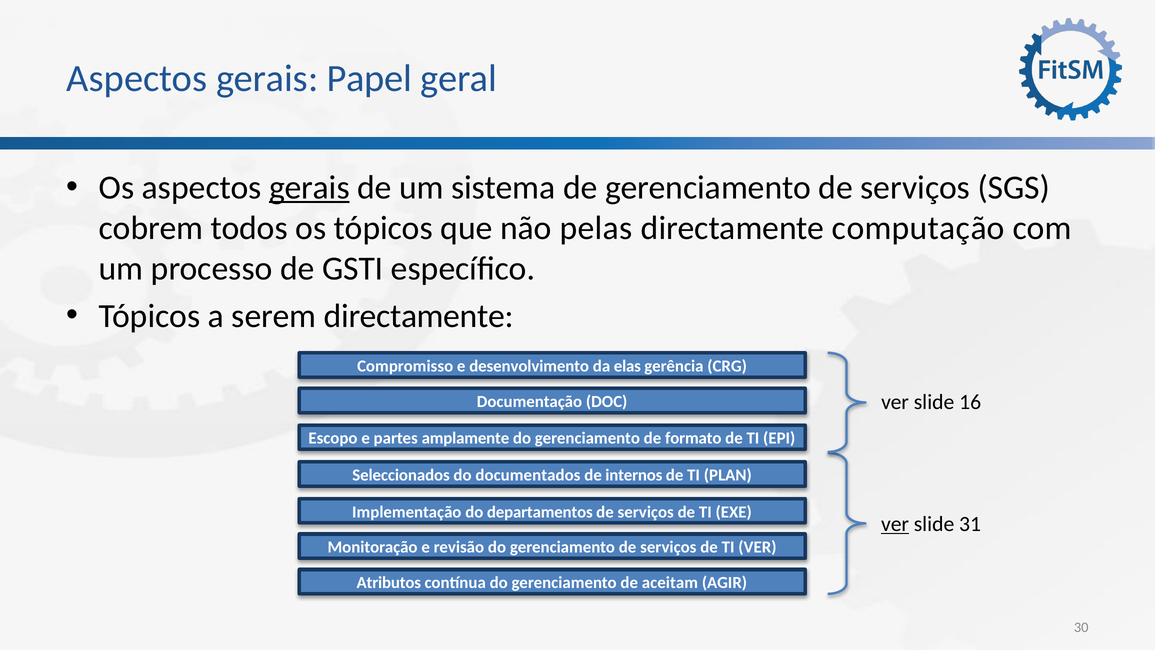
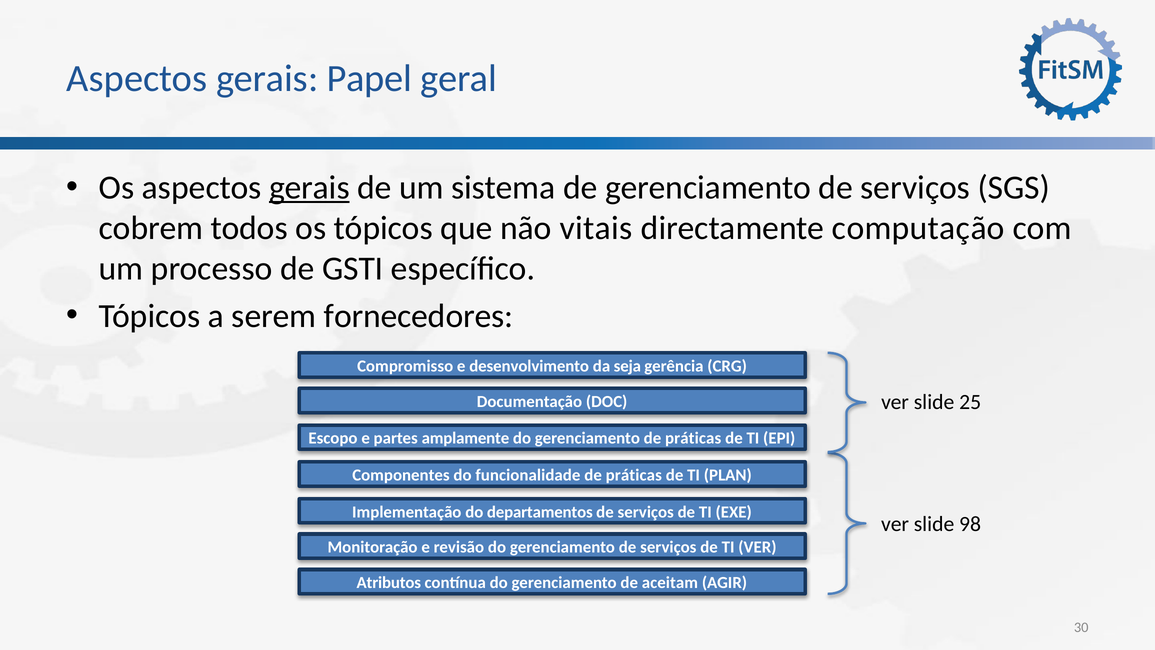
pelas: pelas -> vitais
serem directamente: directamente -> fornecedores
elas: elas -> seja
16: 16 -> 25
gerenciamento de formato: formato -> práticas
Seleccionados: Seleccionados -> Componentes
documentados: documentados -> funcionalidade
internos at (634, 475): internos -> práticas
ver at (895, 524) underline: present -> none
31: 31 -> 98
